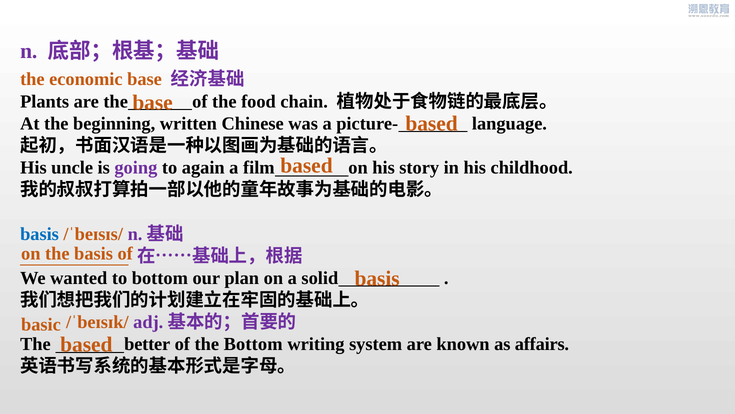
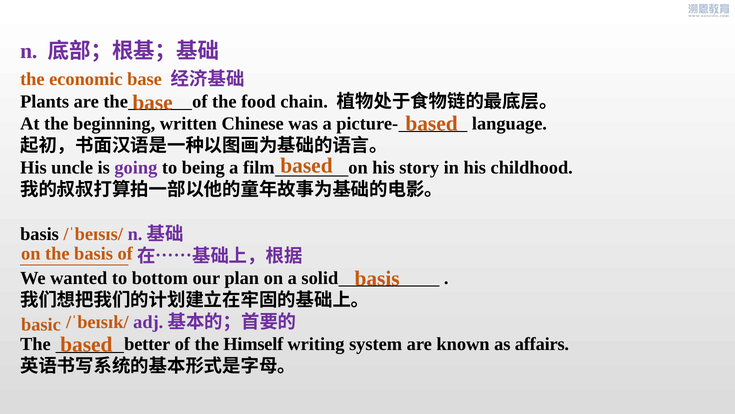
again: again -> being
basis at (40, 234) colour: blue -> black
the Bottom: Bottom -> Himself
